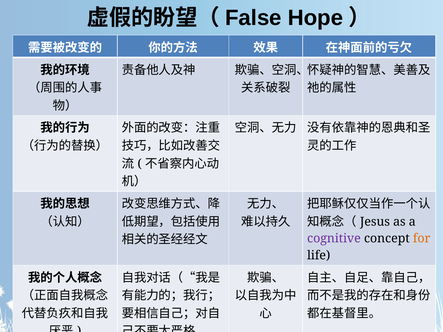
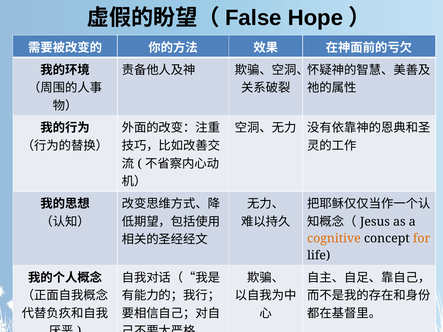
cognitive colour: purple -> orange
